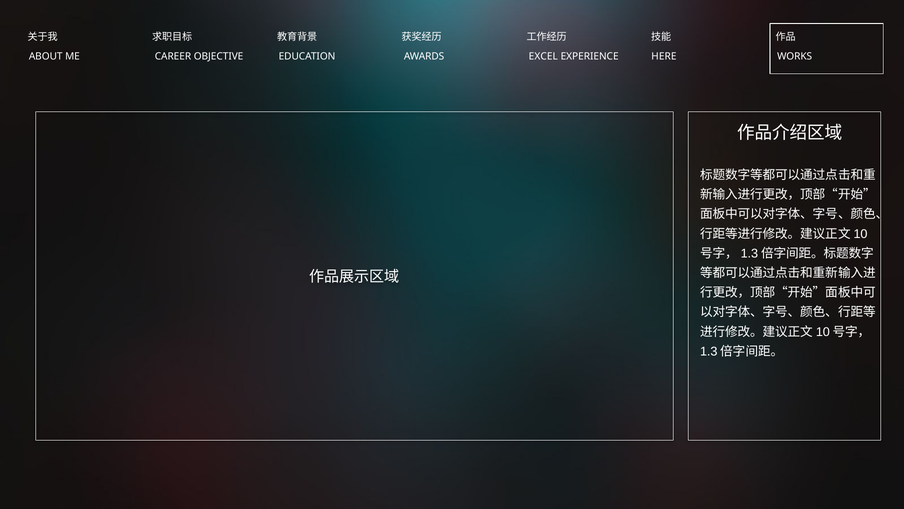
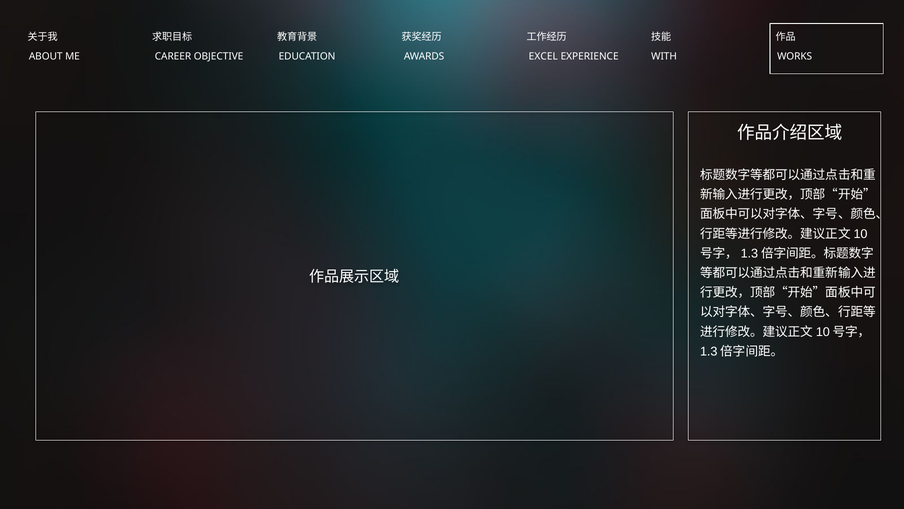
HERE: HERE -> WITH
